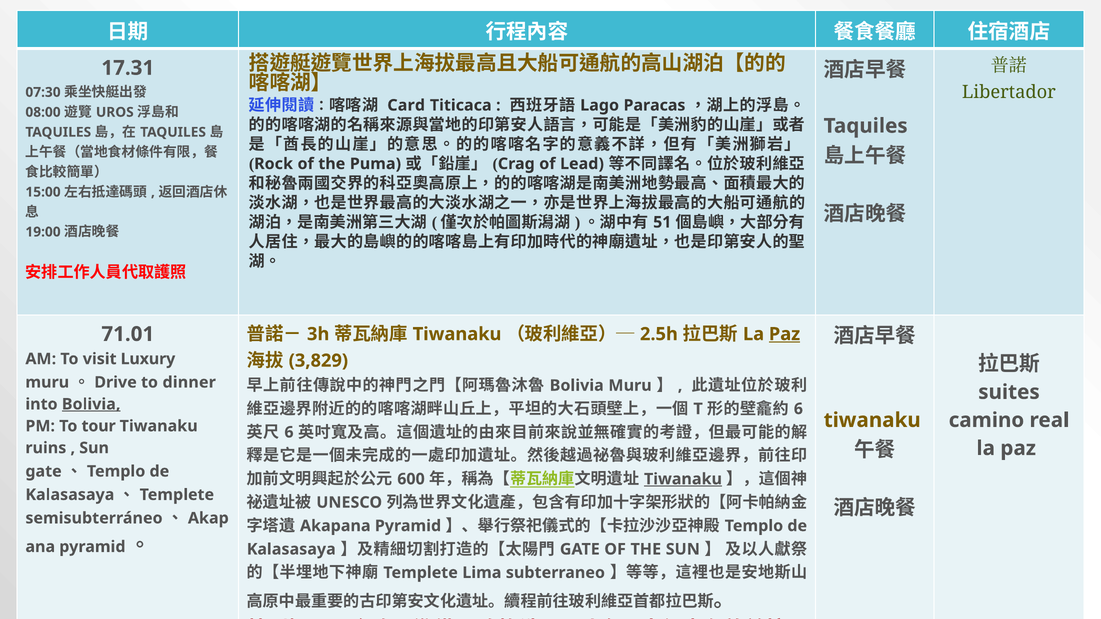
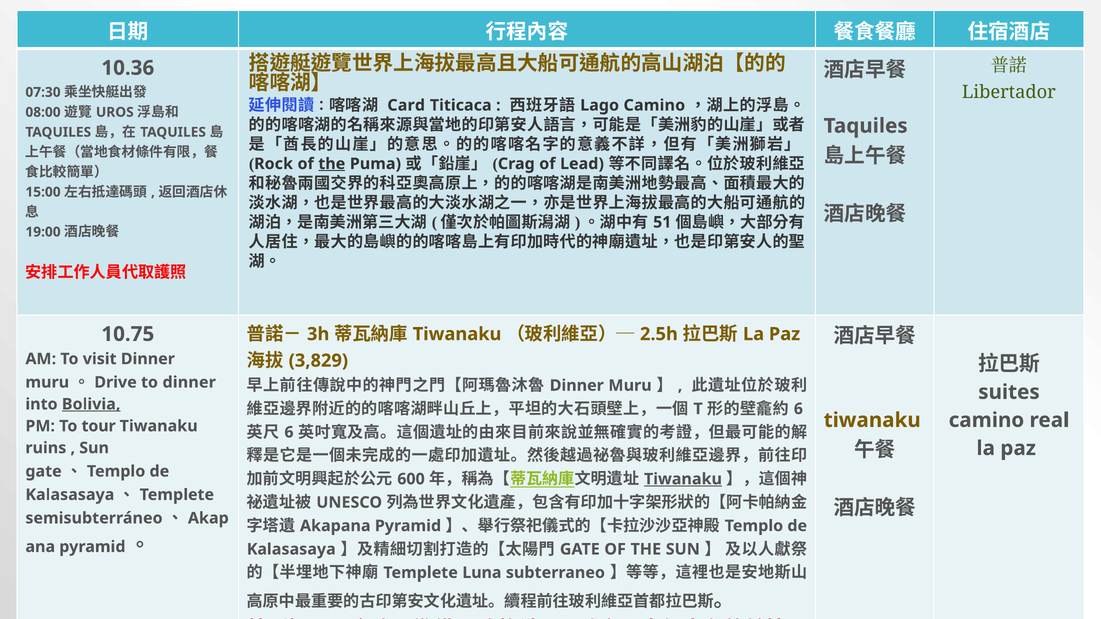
17.31: 17.31 -> 10.36
Paracas at (654, 105): Paracas -> Camino
the at (332, 164) underline: none -> present
Paz at (785, 334) underline: present -> none
71.01: 71.01 -> 10.75
visit Luxury: Luxury -> Dinner
Bolivia at (577, 386): Bolivia -> Dinner
Lima: Lima -> Luna
